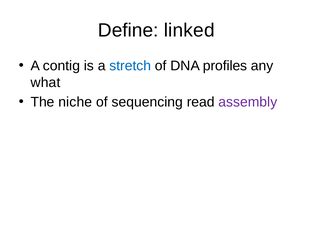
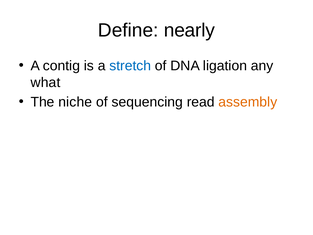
linked: linked -> nearly
profiles: profiles -> ligation
assembly colour: purple -> orange
